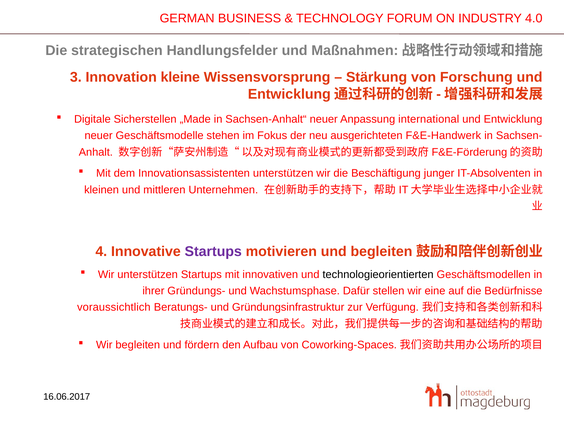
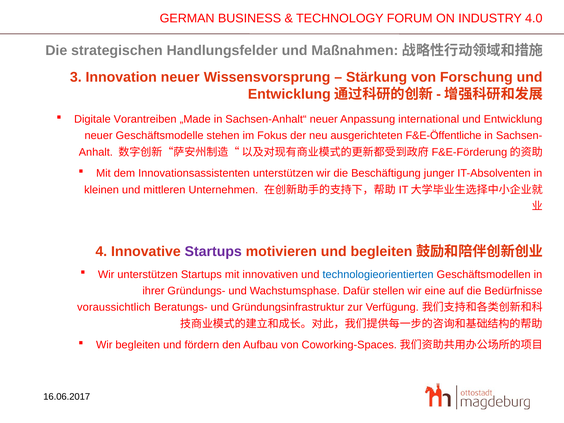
Innovation kleine: kleine -> neuer
Sicherstellen: Sicherstellen -> Vorantreiben
F&E-Handwerk: F&E-Handwerk -> F&E-Öffentliche
technologieorientierten colour: black -> blue
